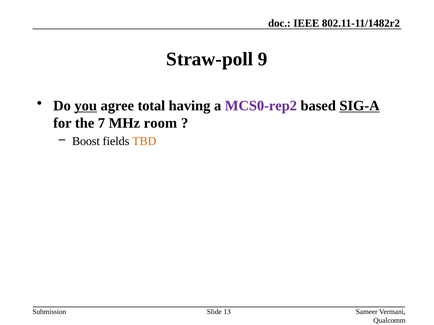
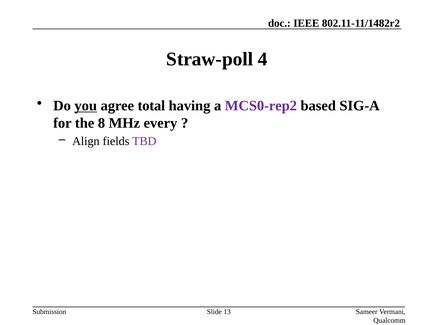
9: 9 -> 4
SIG-A underline: present -> none
7: 7 -> 8
room: room -> every
Boost: Boost -> Align
TBD colour: orange -> purple
